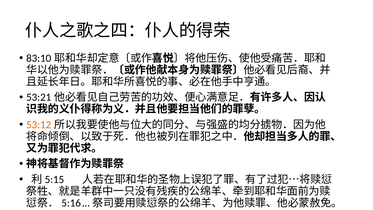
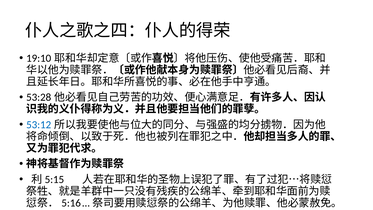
83:10: 83:10 -> 19:10
53:21: 53:21 -> 53:28
53:12 colour: orange -> blue
